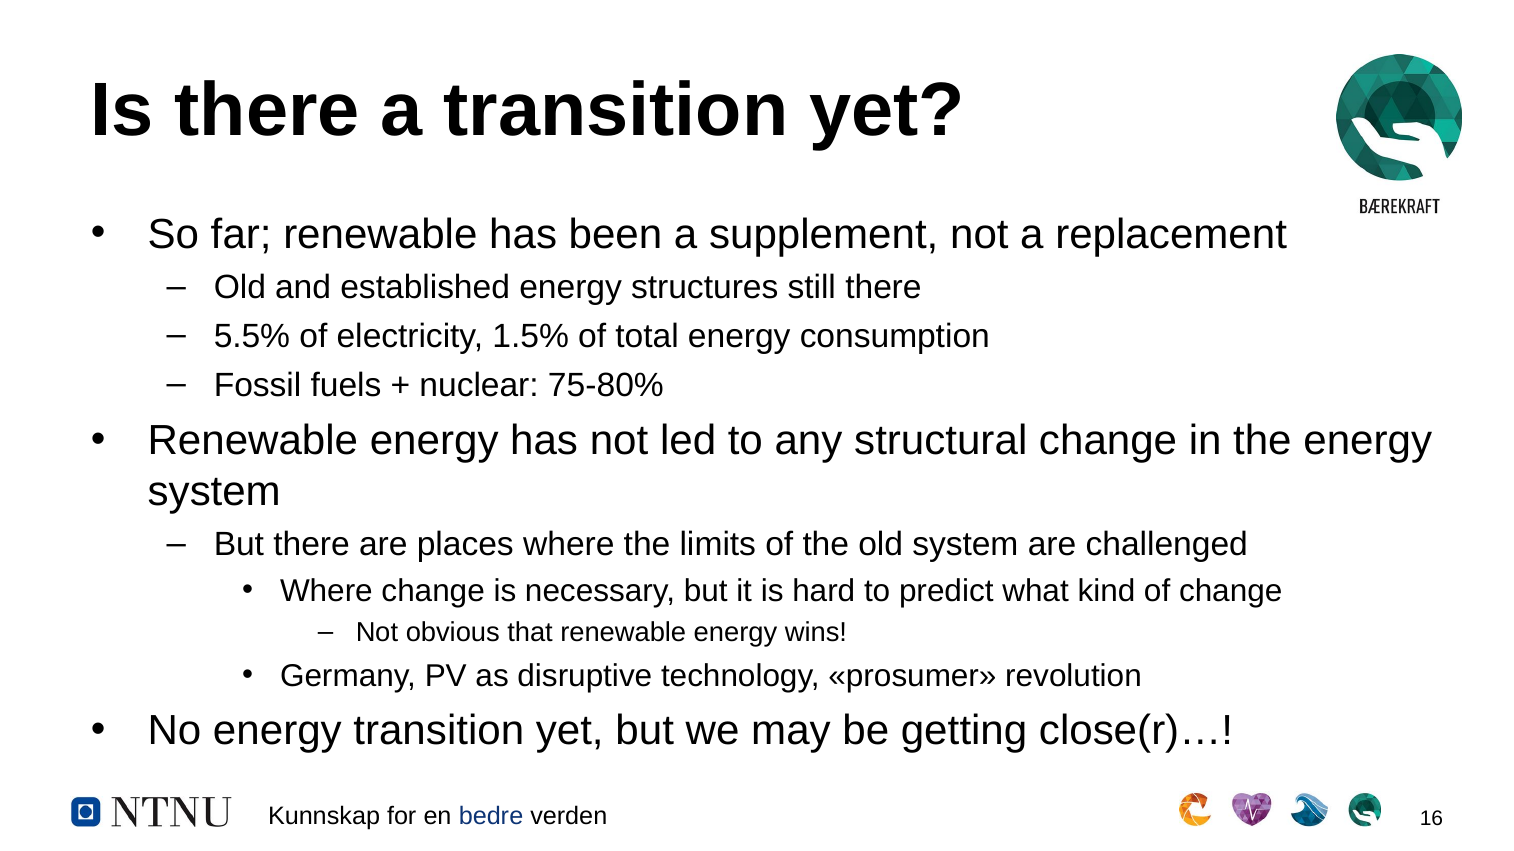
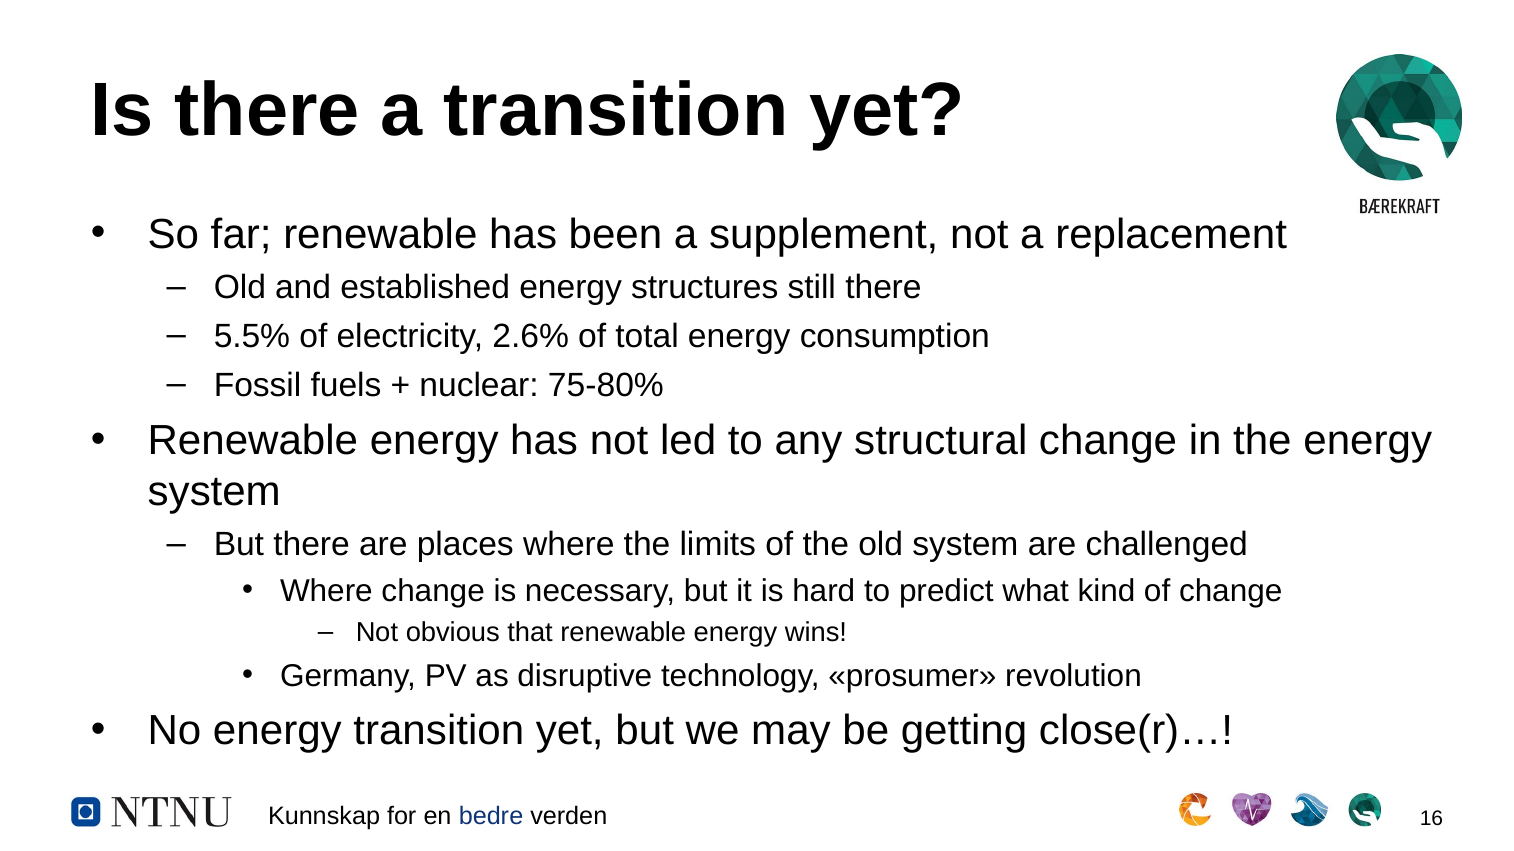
1.5%: 1.5% -> 2.6%
